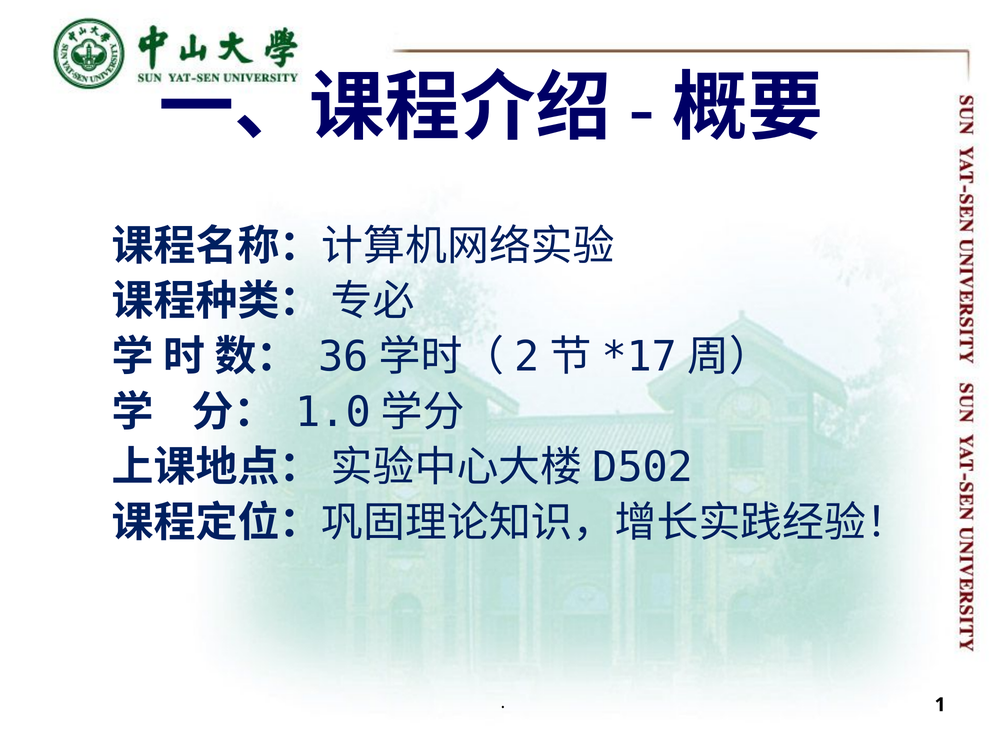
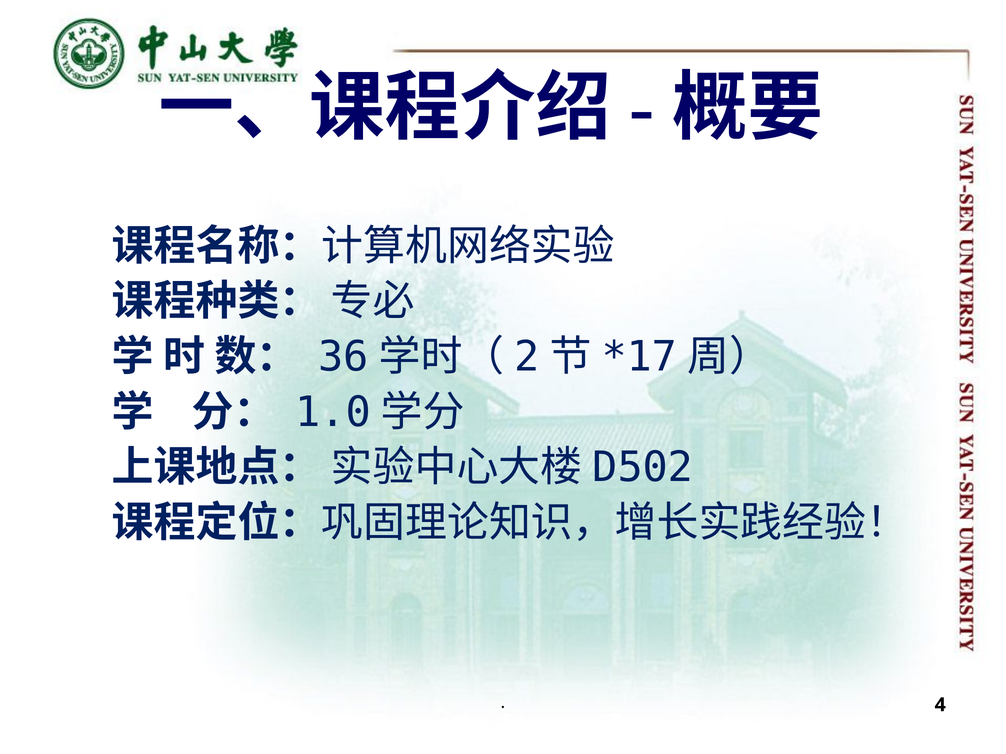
1: 1 -> 4
